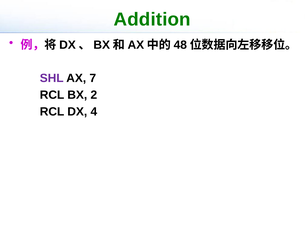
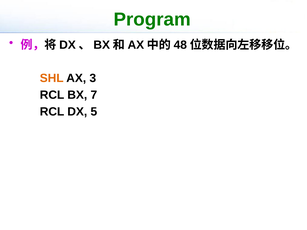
Addition: Addition -> Program
SHL colour: purple -> orange
7: 7 -> 3
2: 2 -> 7
4: 4 -> 5
